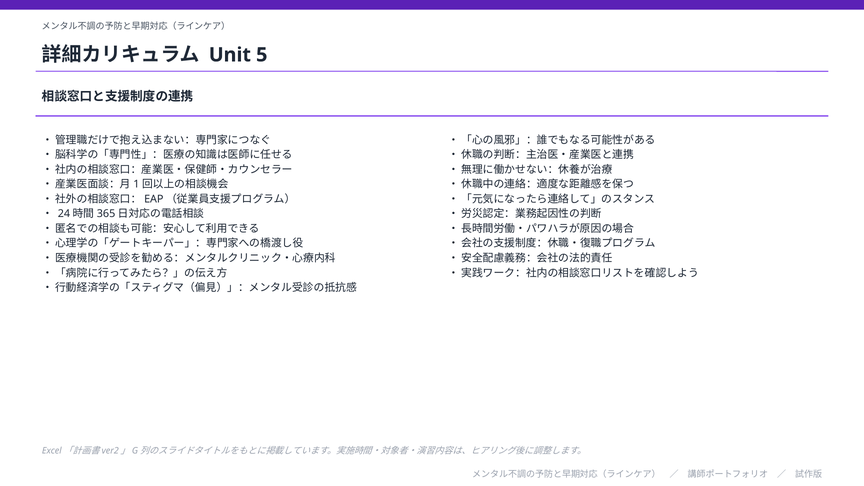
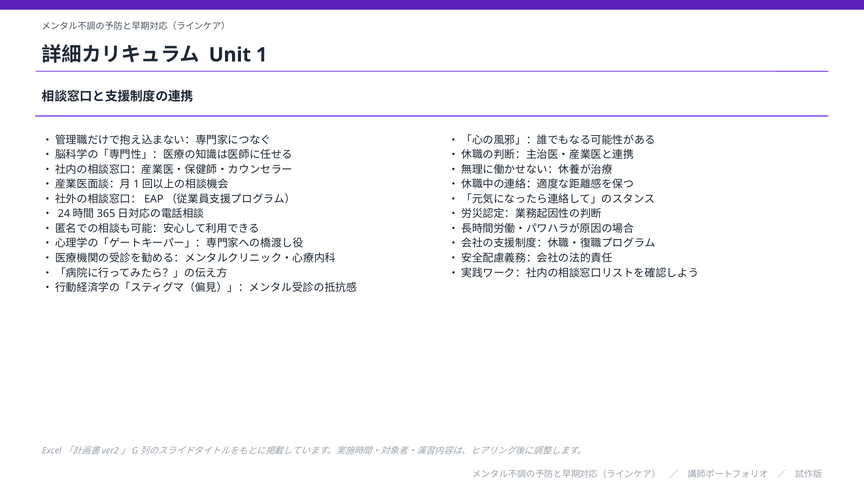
5: 5 -> 1
